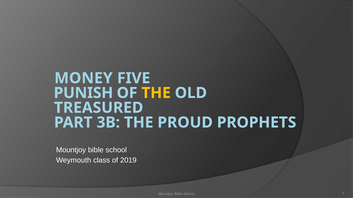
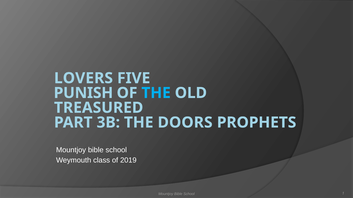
MONEY: MONEY -> LOVERS
THE at (156, 93) colour: yellow -> light blue
PROUD: PROUD -> DOORS
